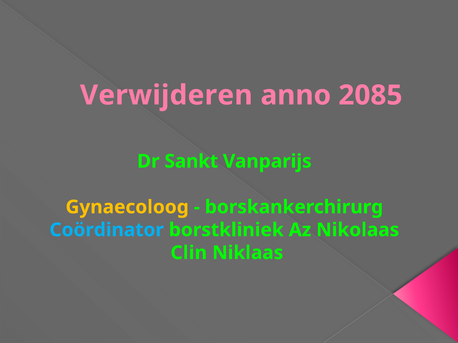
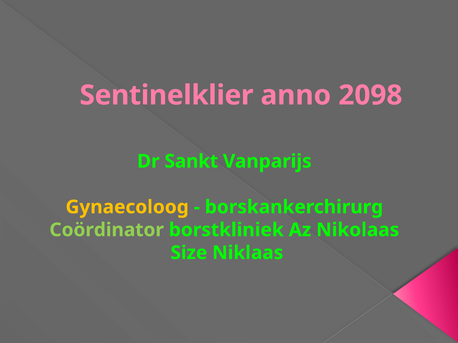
Verwijderen: Verwijderen -> Sentinelklier
2085: 2085 -> 2098
Coördinator colour: light blue -> light green
Clin: Clin -> Size
